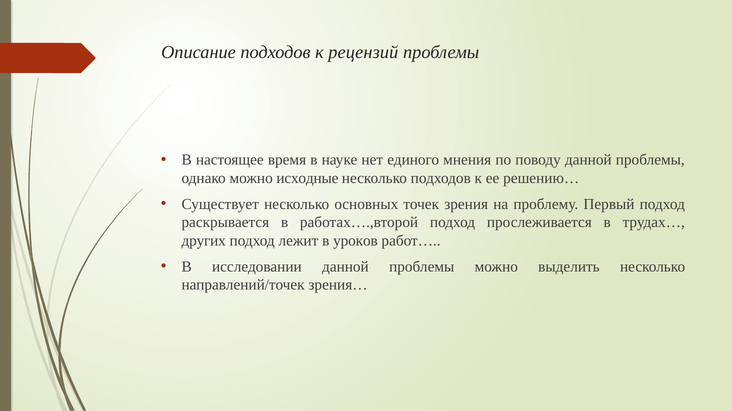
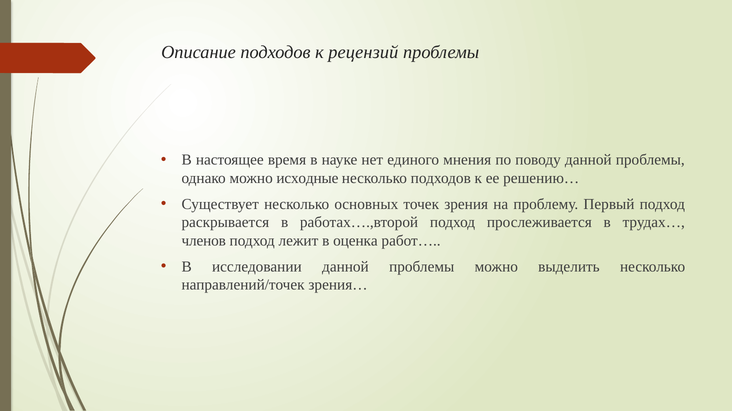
других: других -> членов
уроков: уроков -> оценка
